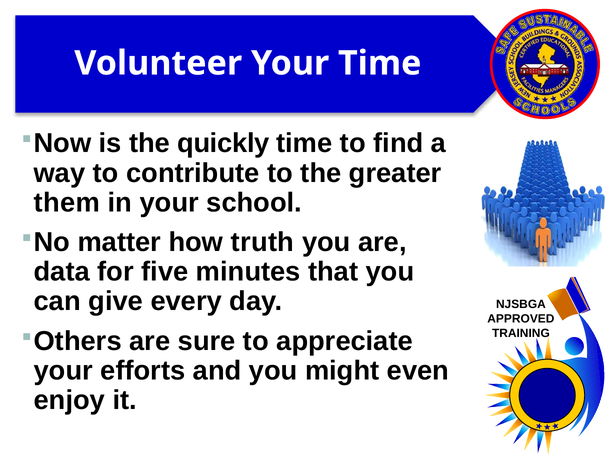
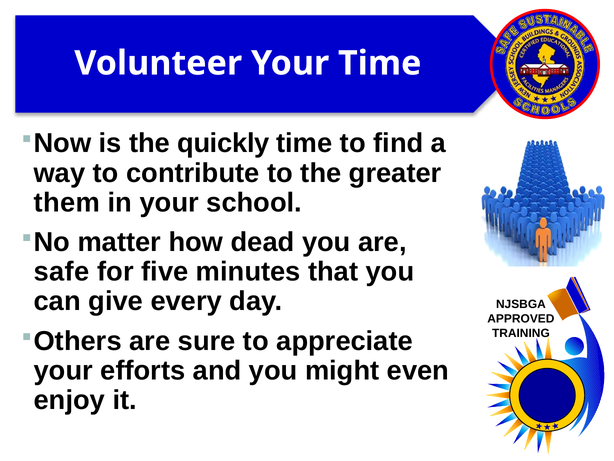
truth: truth -> dead
data: data -> safe
